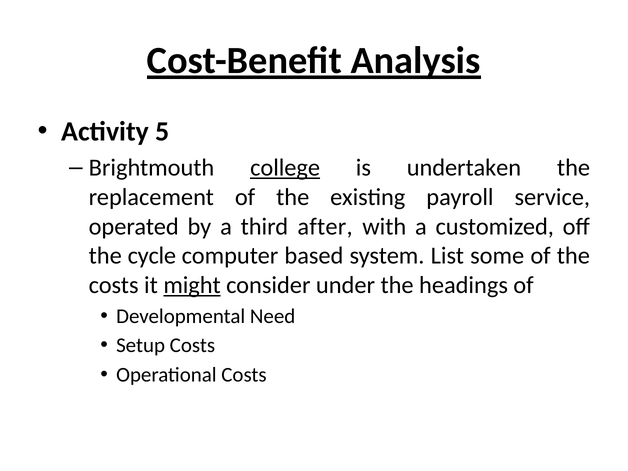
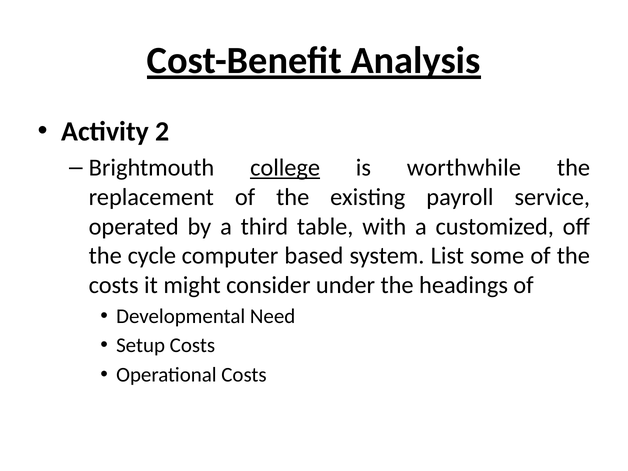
5: 5 -> 2
undertaken: undertaken -> worthwhile
after: after -> table
might underline: present -> none
